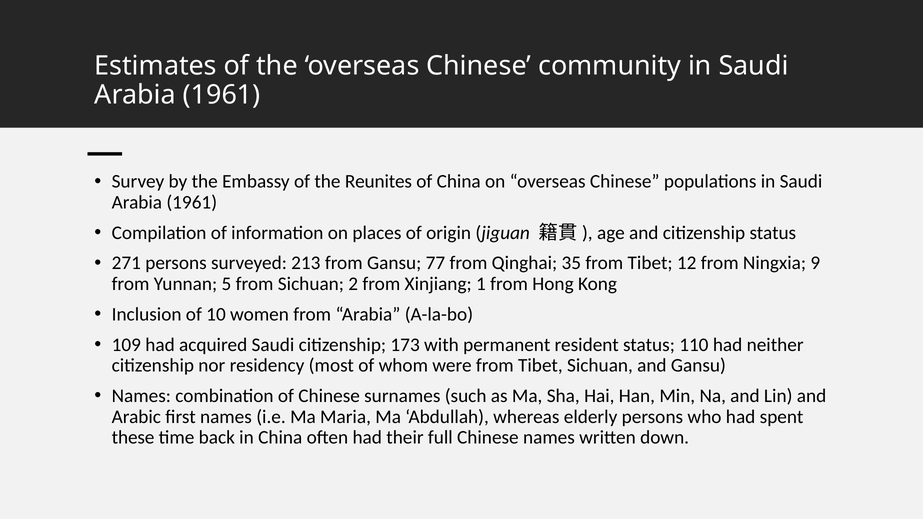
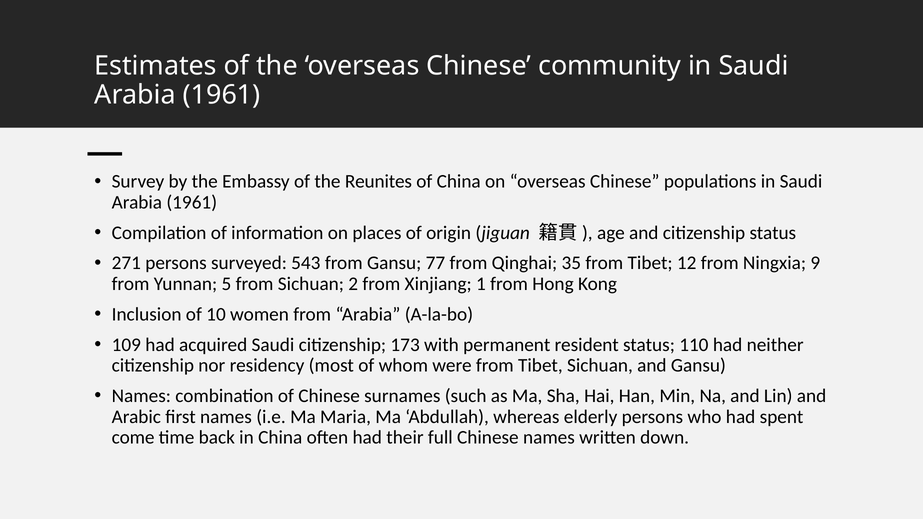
213: 213 -> 543
these: these -> come
